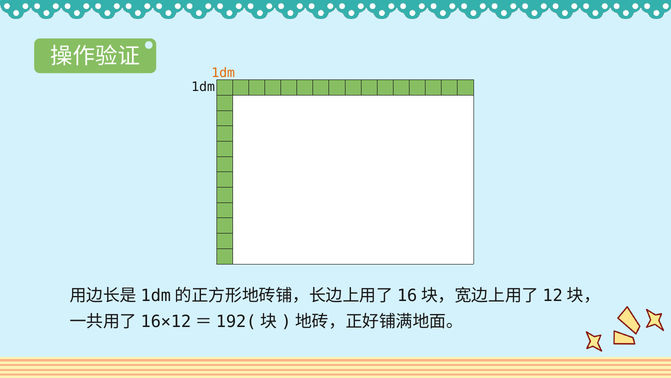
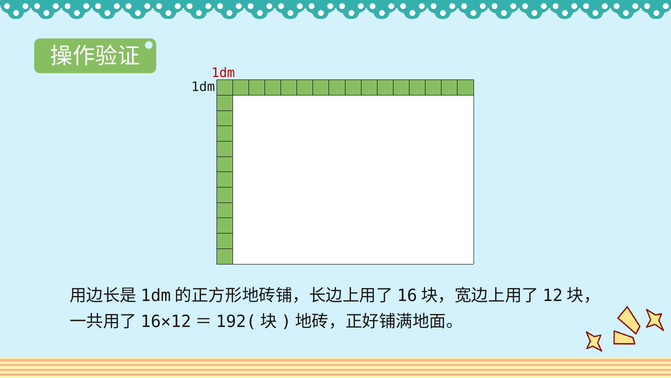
1dm at (223, 73) colour: orange -> red
